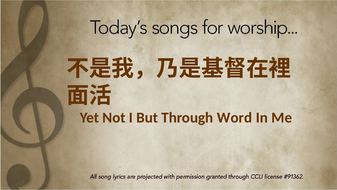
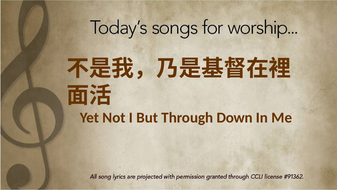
Word: Word -> Down
